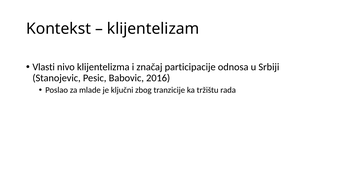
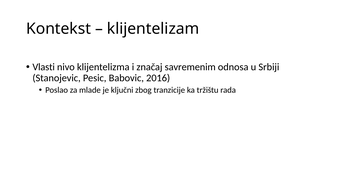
participacije: participacije -> savremenim
